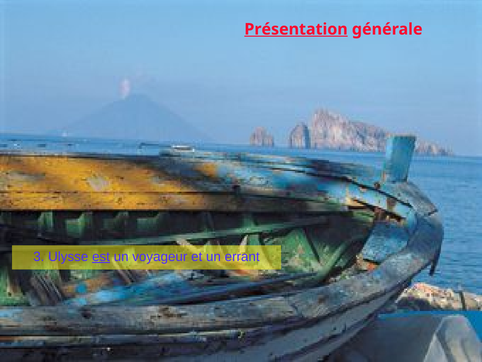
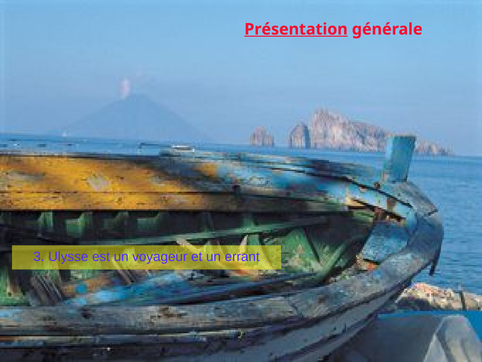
est underline: present -> none
